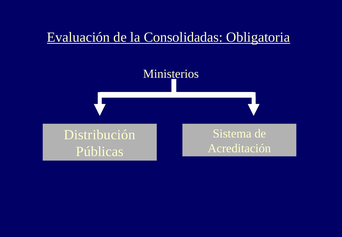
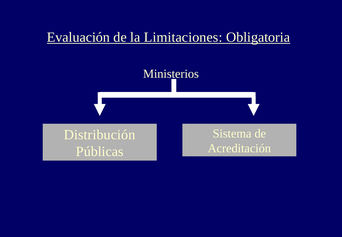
Consolidadas: Consolidadas -> Limitaciones
